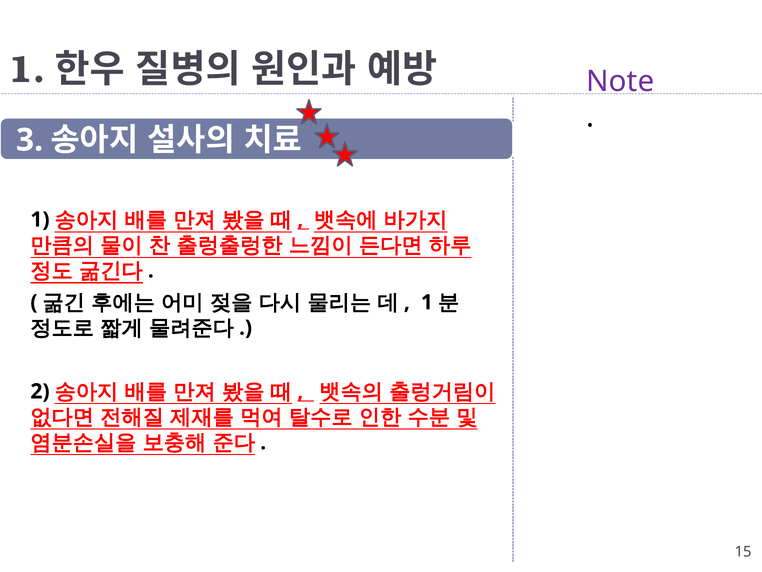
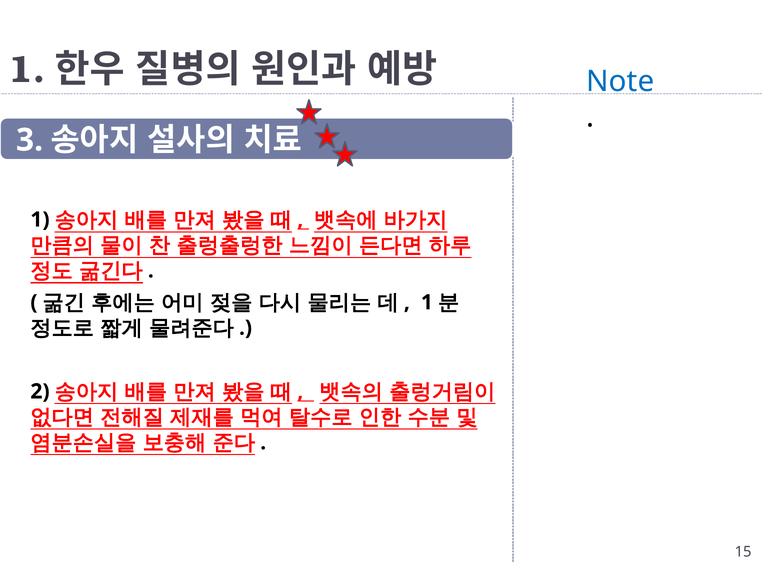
Note colour: purple -> blue
